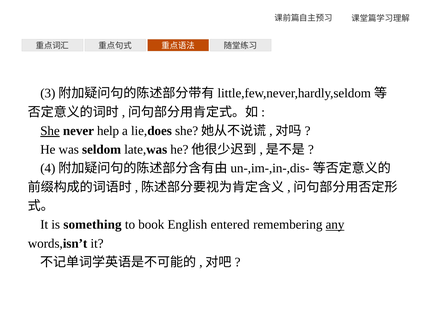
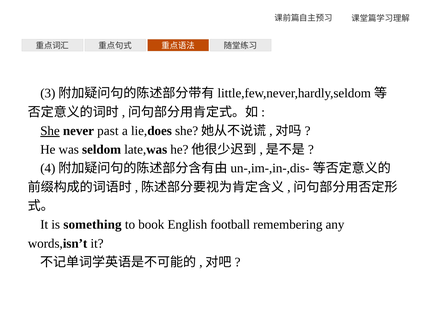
help: help -> past
entered: entered -> football
any underline: present -> none
